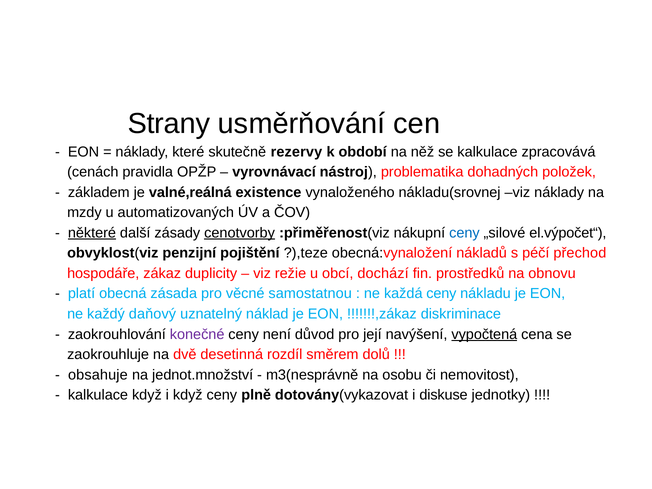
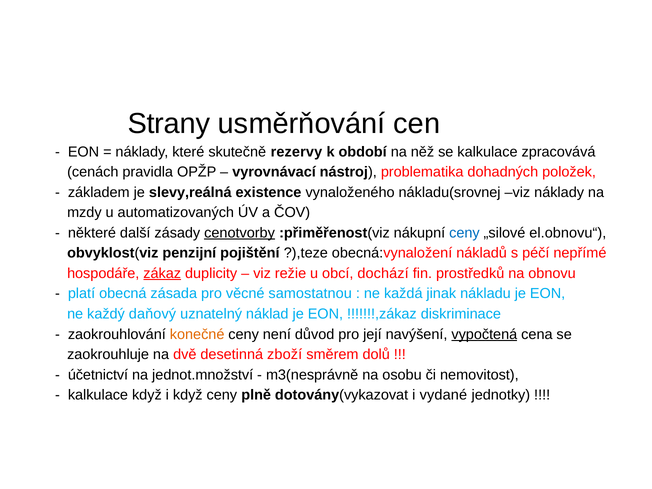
valné,reálná: valné,reálná -> slevy,reálná
některé underline: present -> none
el.výpočet“: el.výpočet“ -> el.obnovu“
přechod: přechod -> nepřímé
zákaz underline: none -> present
každá ceny: ceny -> jinak
konečné colour: purple -> orange
rozdíl: rozdíl -> zboží
obsahuje: obsahuje -> účetnictví
diskuse: diskuse -> vydané
